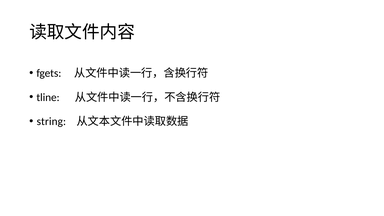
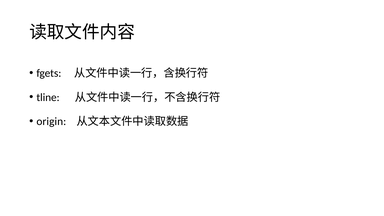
string: string -> origin
